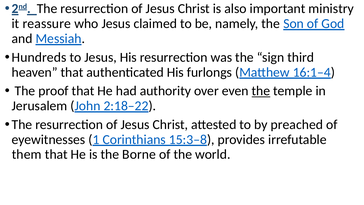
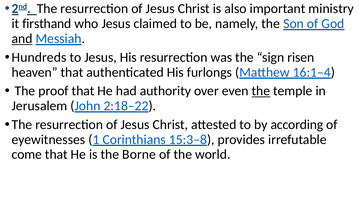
reassure: reassure -> firsthand
and underline: none -> present
third: third -> risen
preached: preached -> according
them: them -> come
